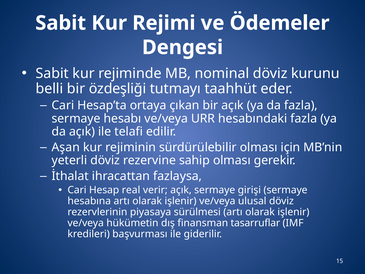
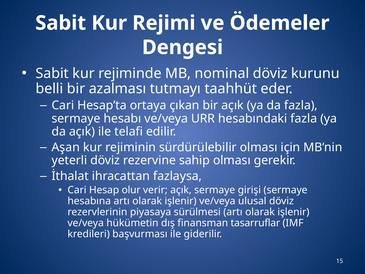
özdeşliği: özdeşliği -> azalması
real: real -> olur
